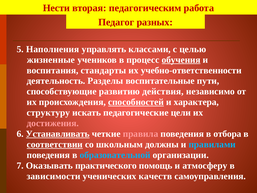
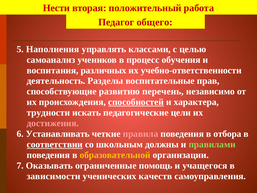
педагогическим: педагогическим -> положительный
разных: разных -> общего
жизненные: жизненные -> самоанализ
обучения underline: present -> none
стандарты: стандарты -> различных
пути: пути -> прав
действия: действия -> перечень
структуру: структуру -> трудности
Устанавливать underline: present -> none
правилами colour: light blue -> light green
образовательной colour: light blue -> yellow
практического: практического -> ограниченные
атмосферу: атмосферу -> учащегося
